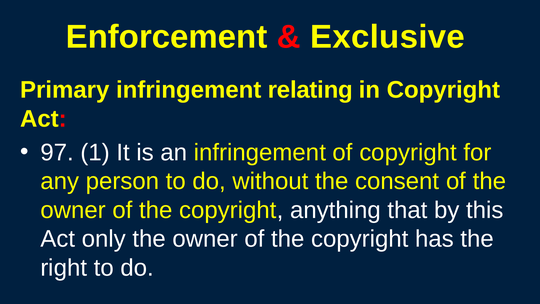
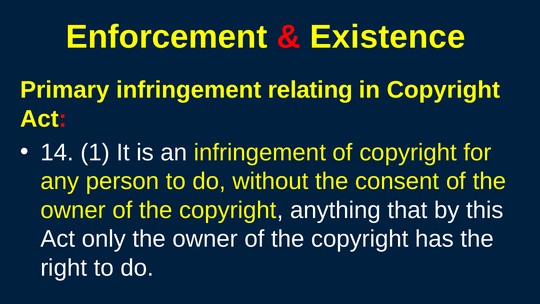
Exclusive: Exclusive -> Existence
97: 97 -> 14
